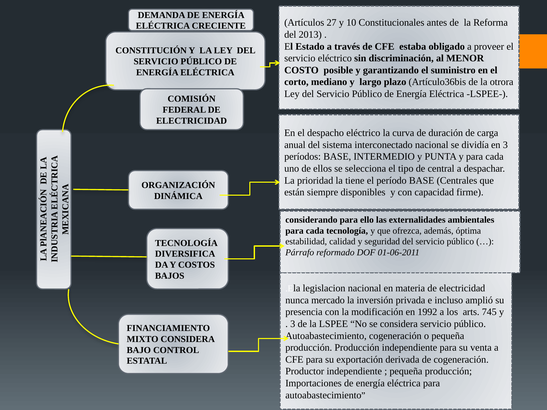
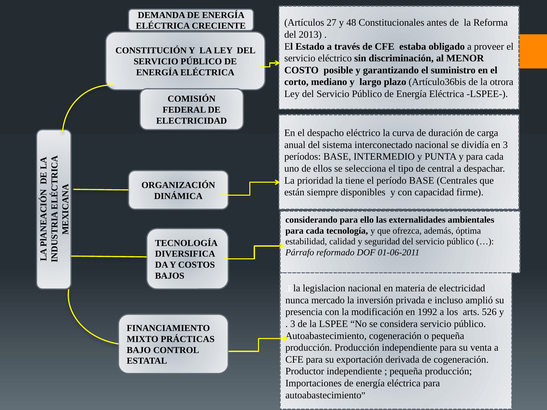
10: 10 -> 48
745: 745 -> 526
MIXTO CONSIDERA: CONSIDERA -> PRÁCTICAS
